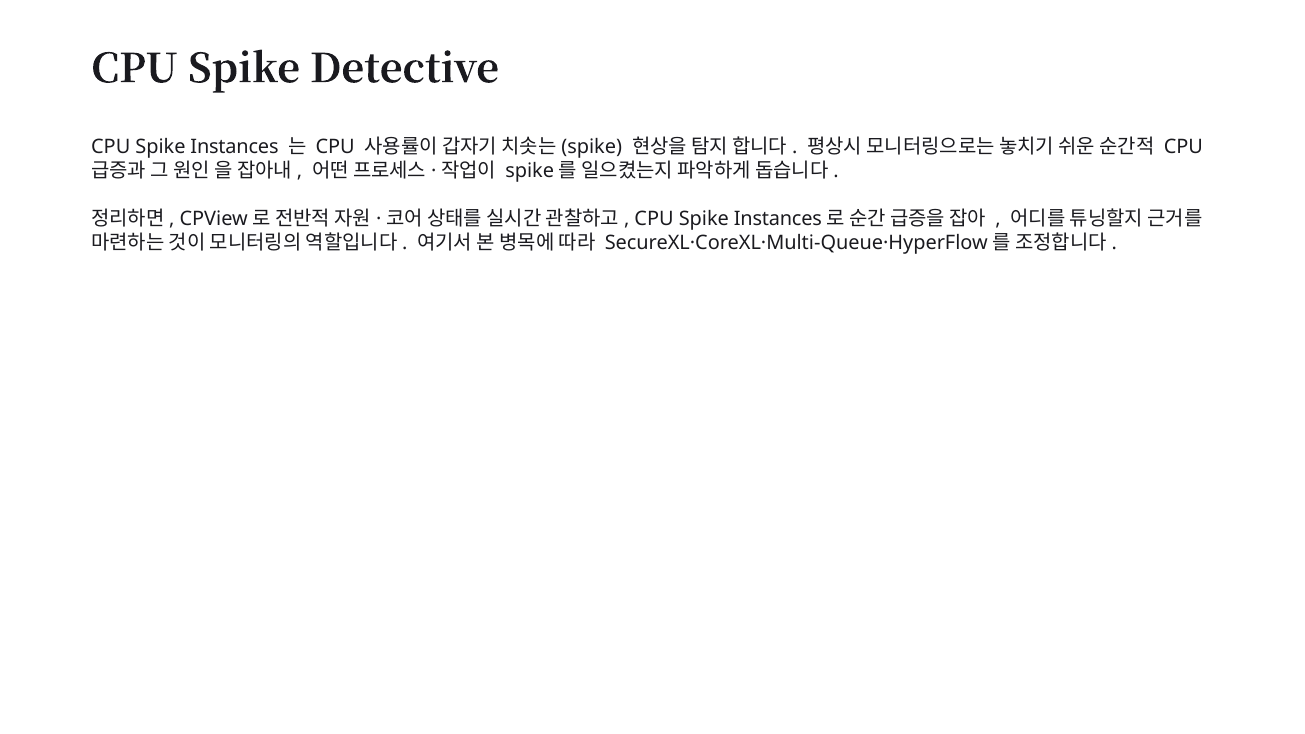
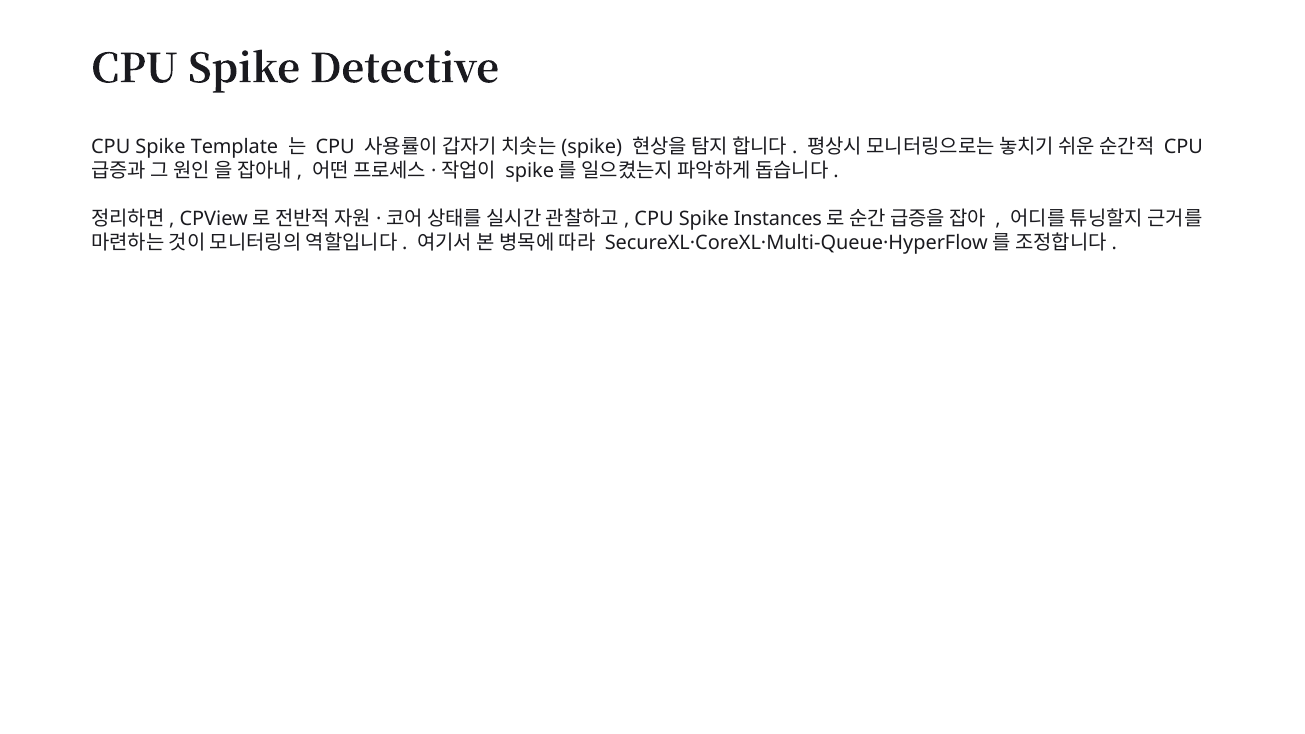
Instances at (235, 147): Instances -> Template
